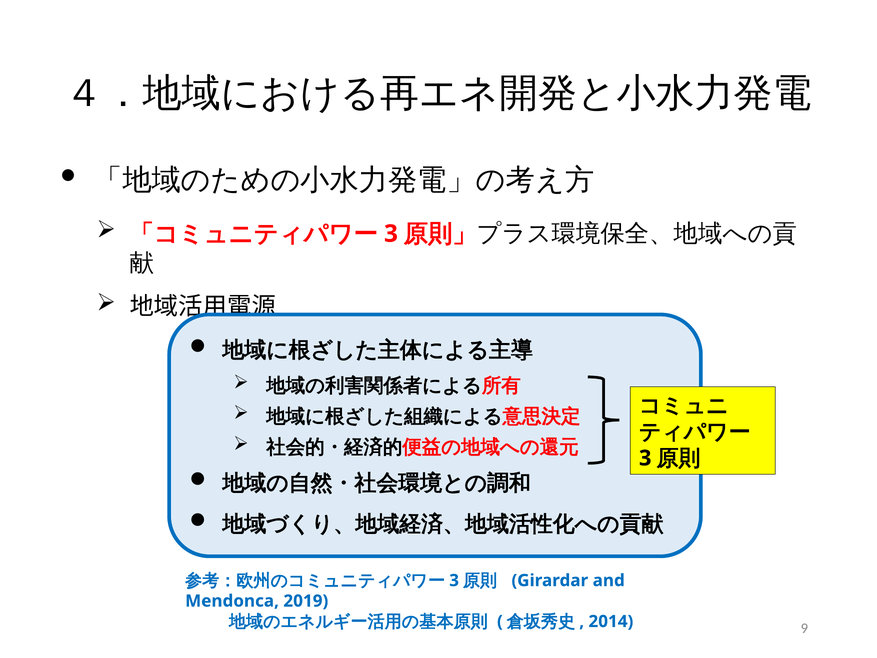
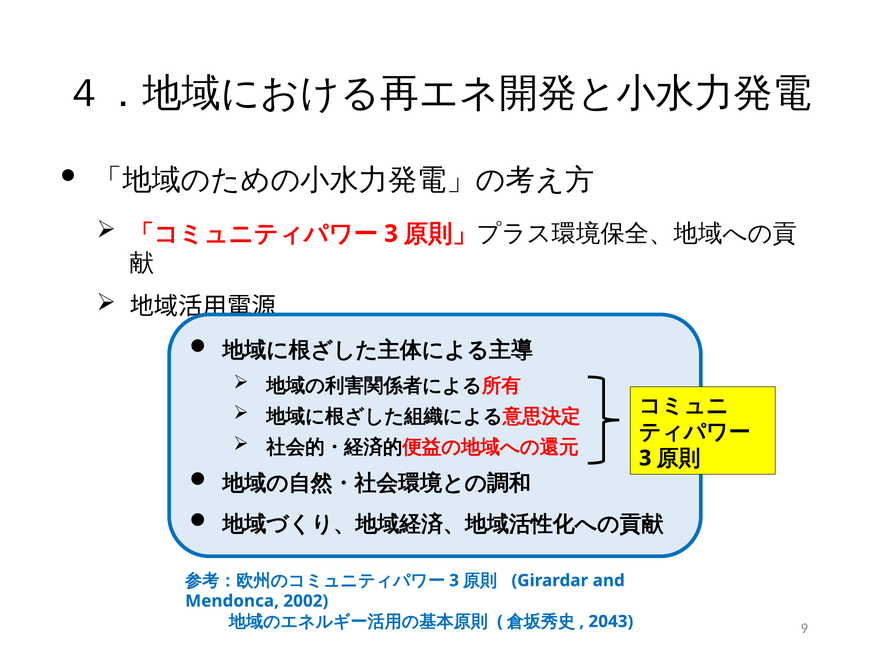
2019: 2019 -> 2002
2014: 2014 -> 2043
